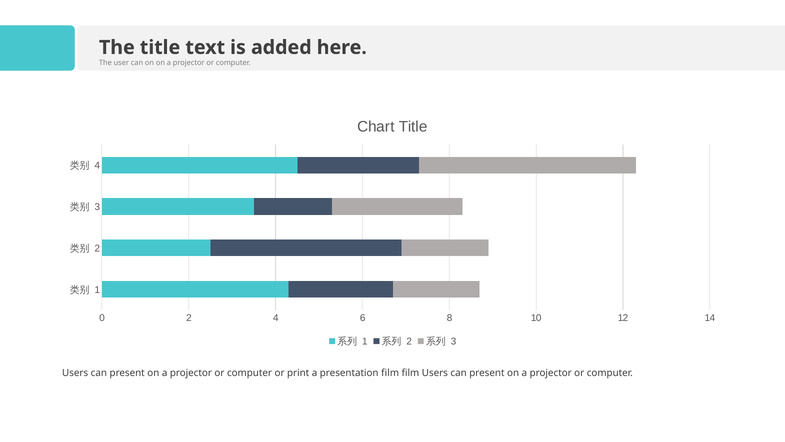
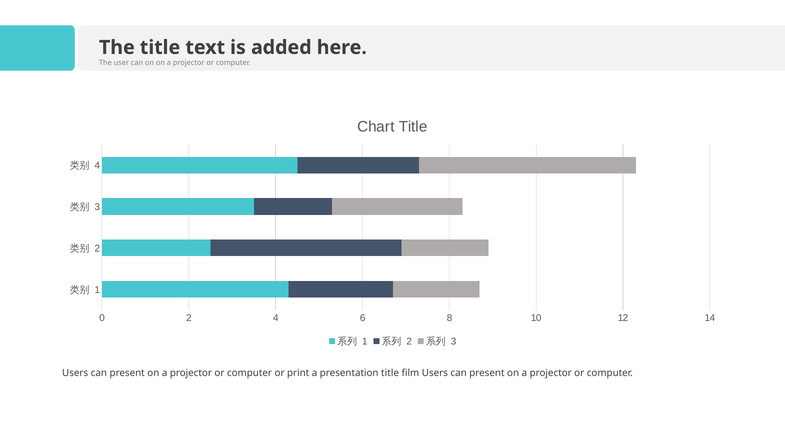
presentation film: film -> title
